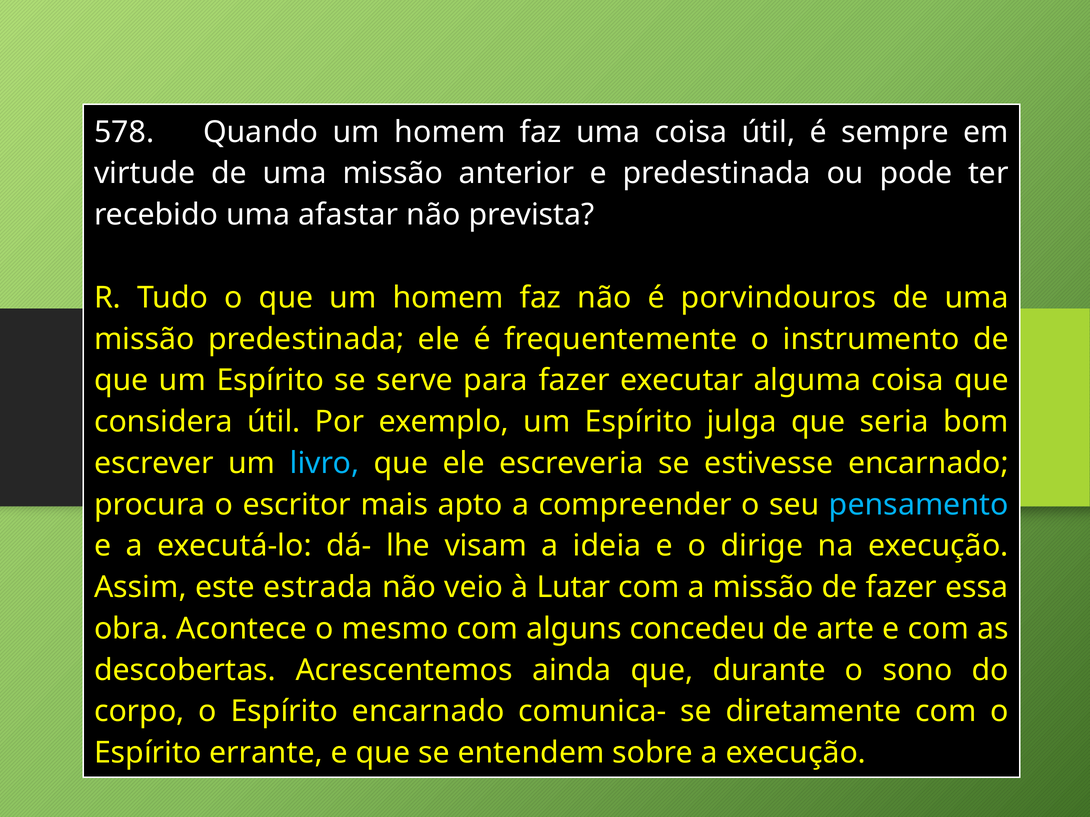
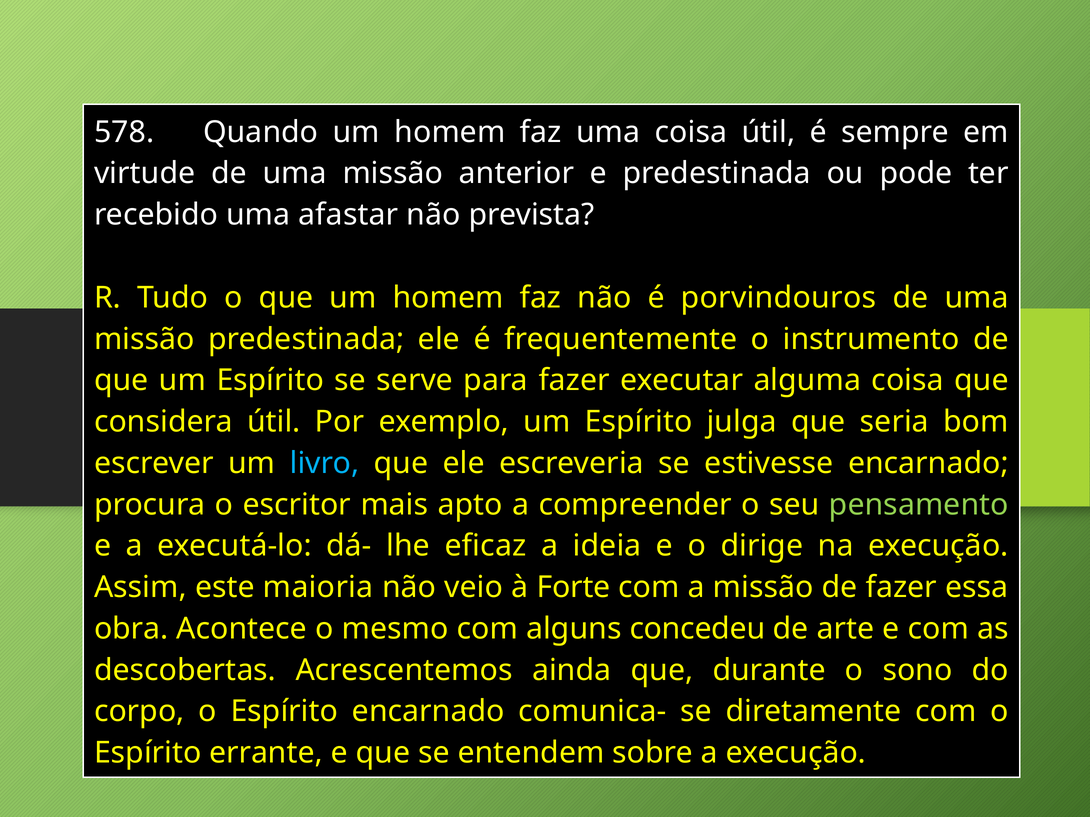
pensamento colour: light blue -> light green
visam: visam -> eficaz
estrada: estrada -> maioria
Lutar: Lutar -> Forte
